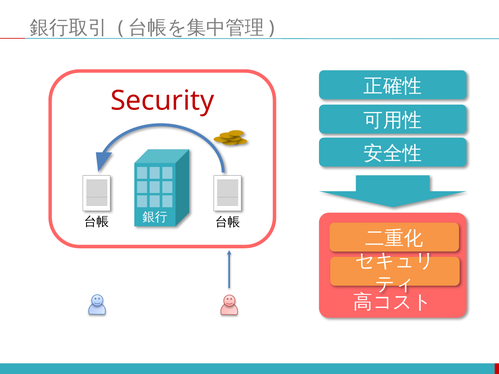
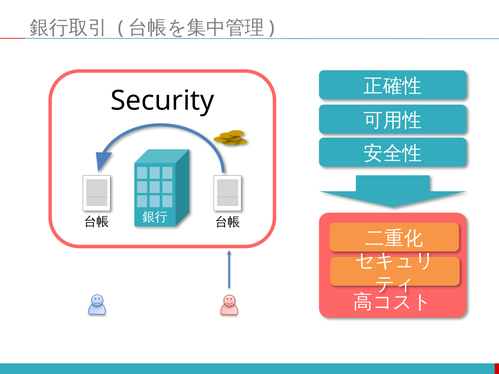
Security colour: red -> black
